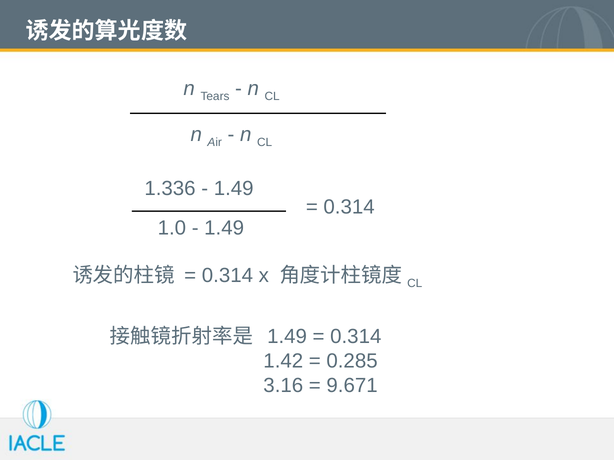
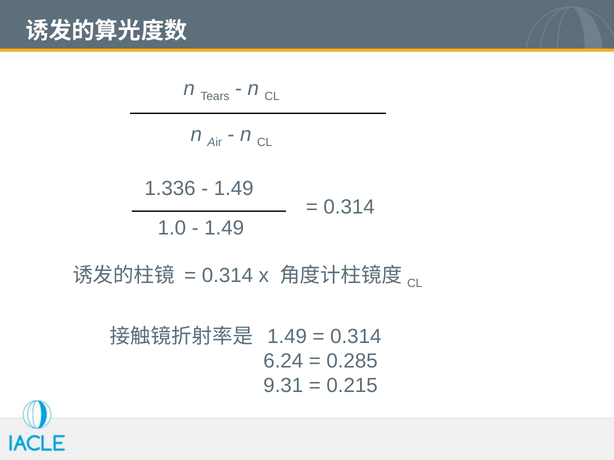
1.42: 1.42 -> 6.24
3.16: 3.16 -> 9.31
9.671: 9.671 -> 0.215
